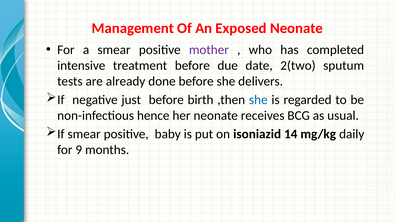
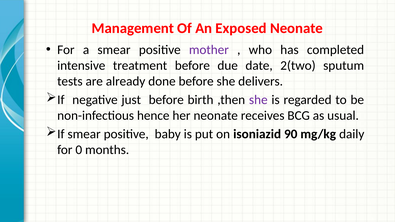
she at (258, 100) colour: blue -> purple
14: 14 -> 90
9: 9 -> 0
